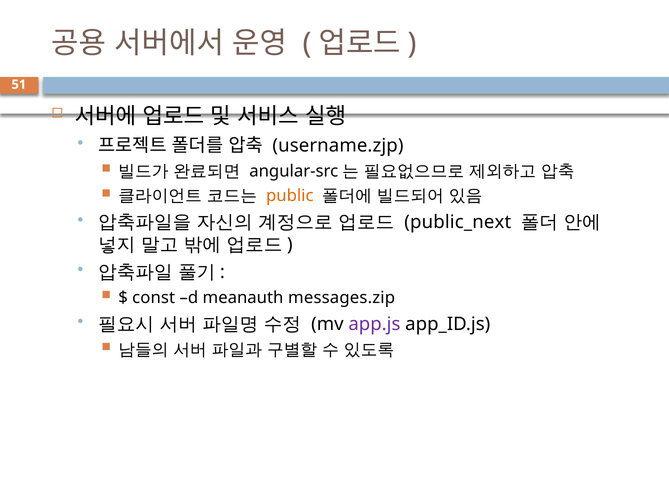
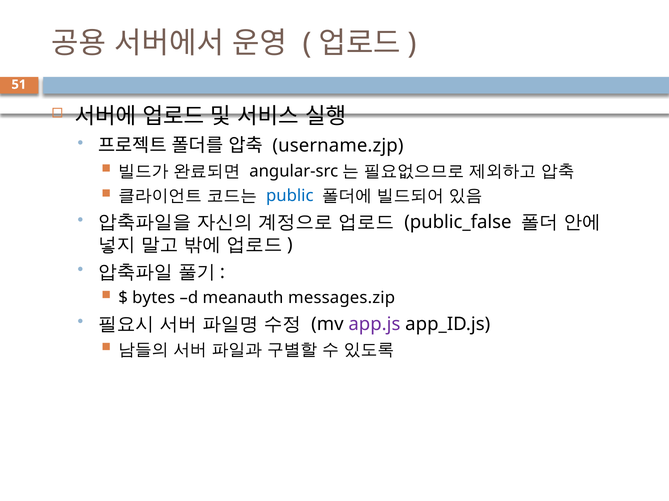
public colour: orange -> blue
public_next: public_next -> public_false
const: const -> bytes
